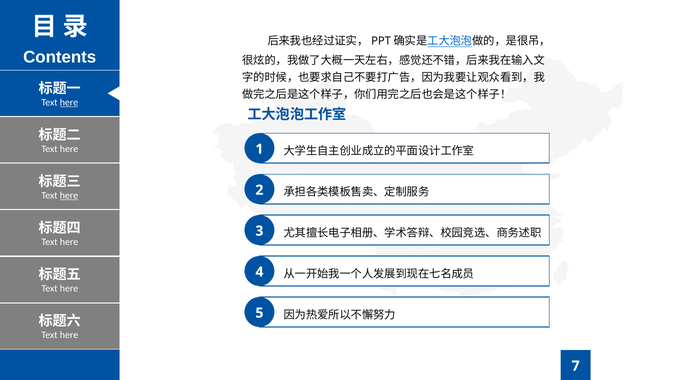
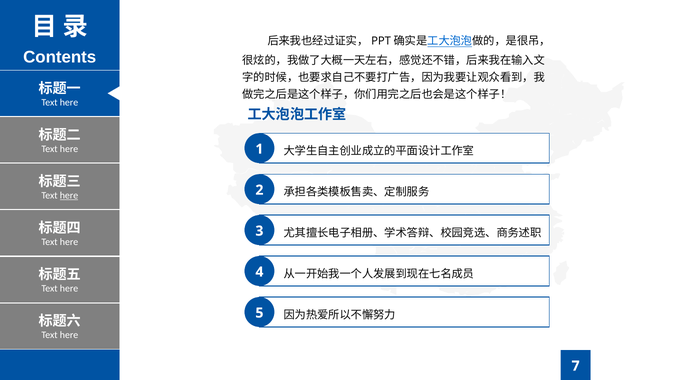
here at (69, 102) underline: present -> none
